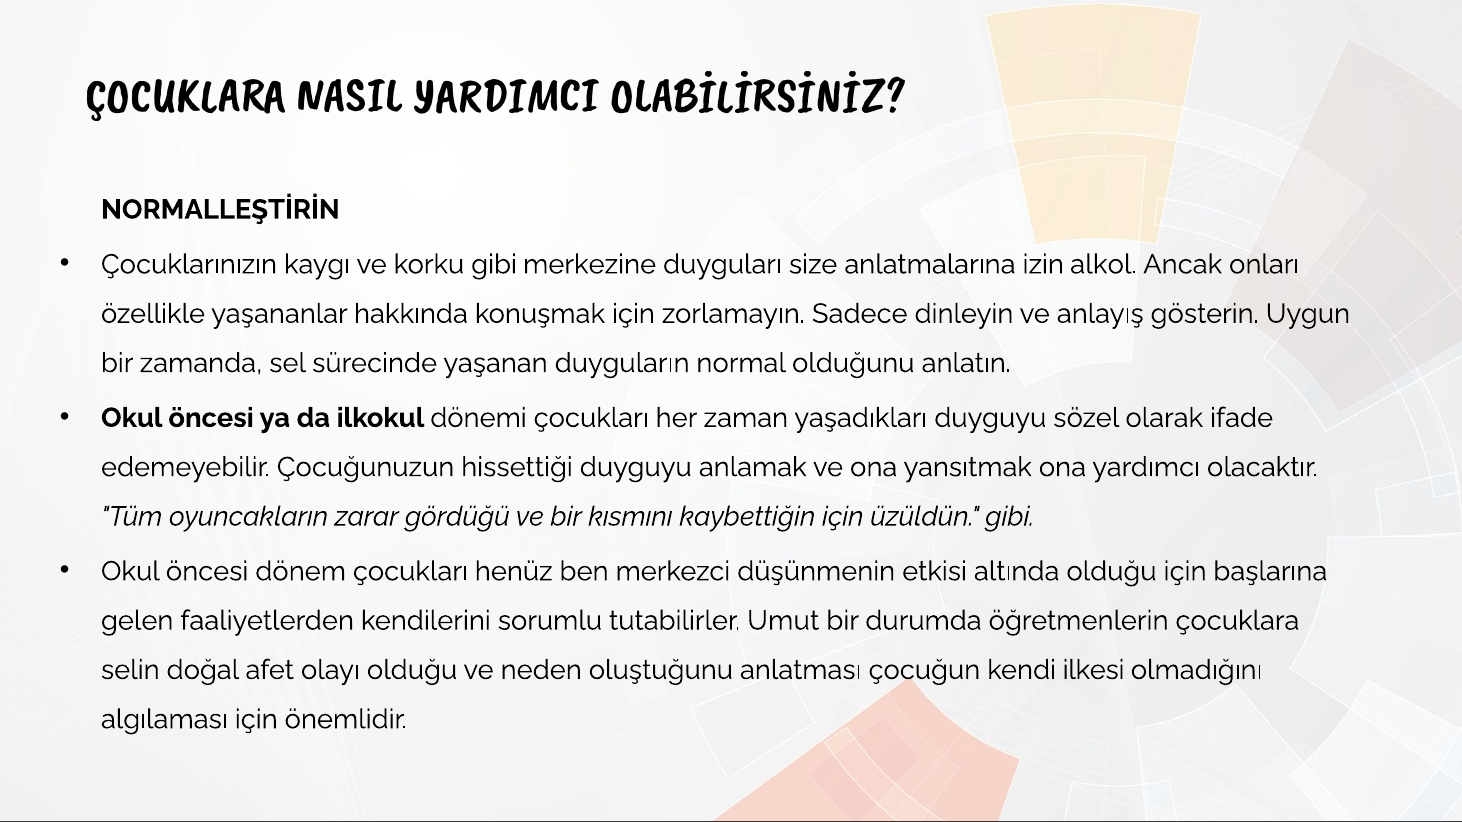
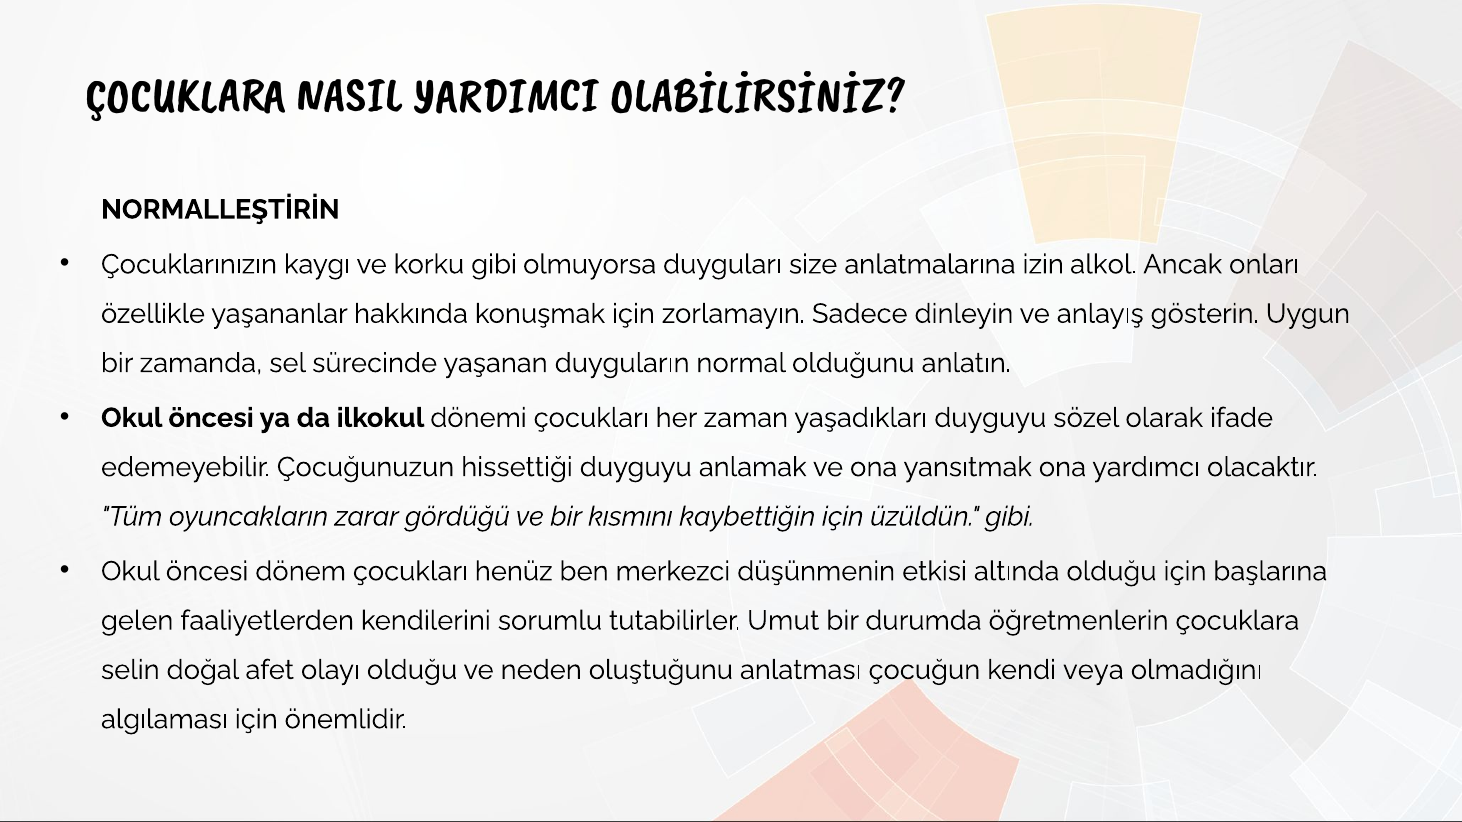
merkezine: merkezine -> olmuyorsa
ilkesi: ilkesi -> veya
